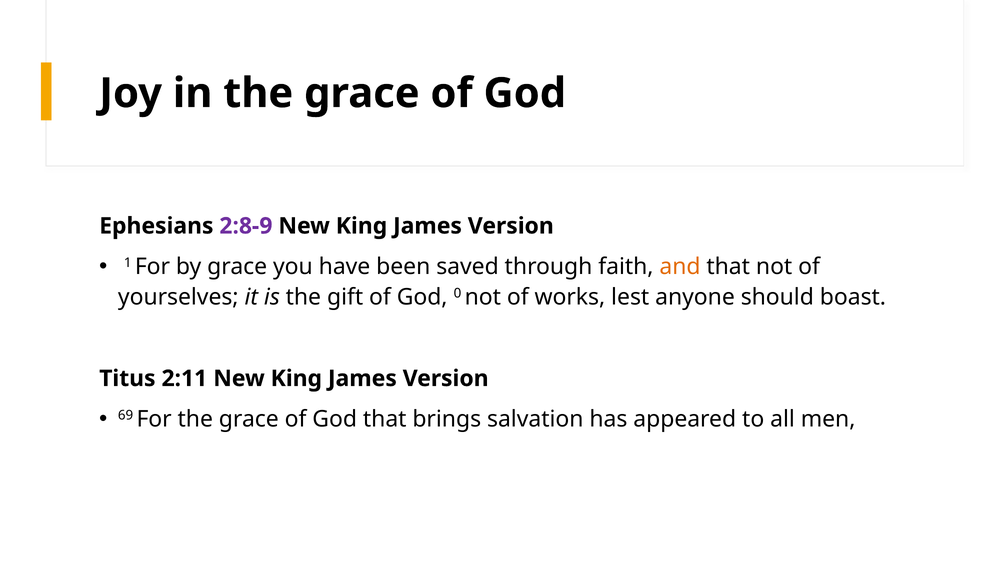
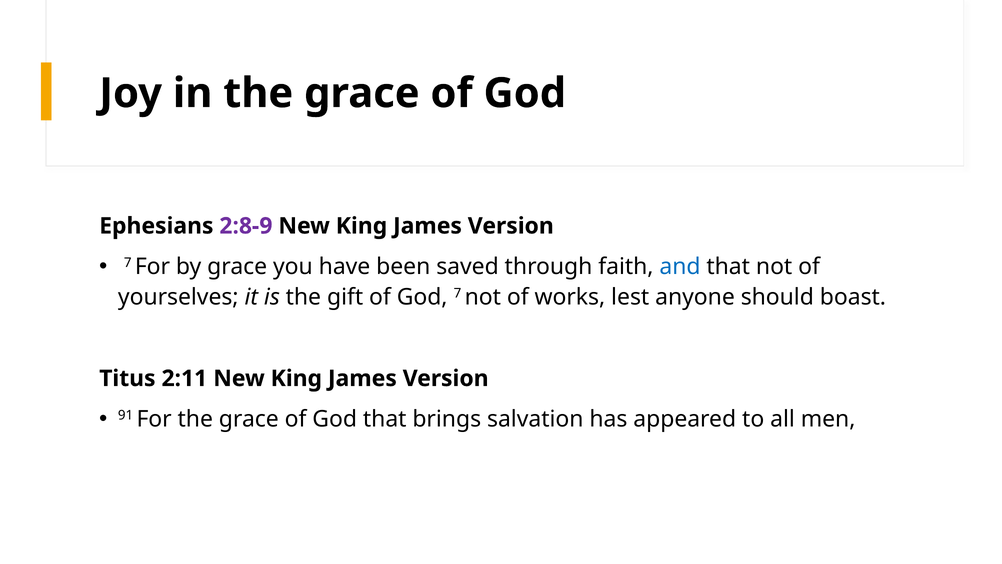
1 at (128, 263): 1 -> 7
and colour: orange -> blue
God 0: 0 -> 7
69: 69 -> 91
